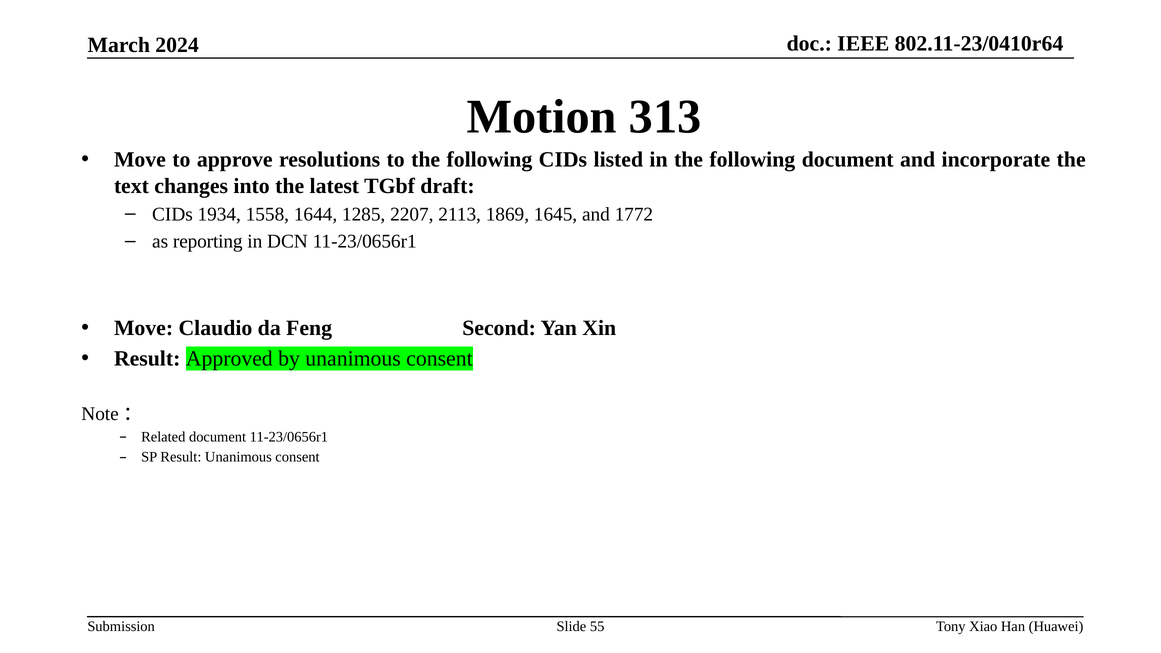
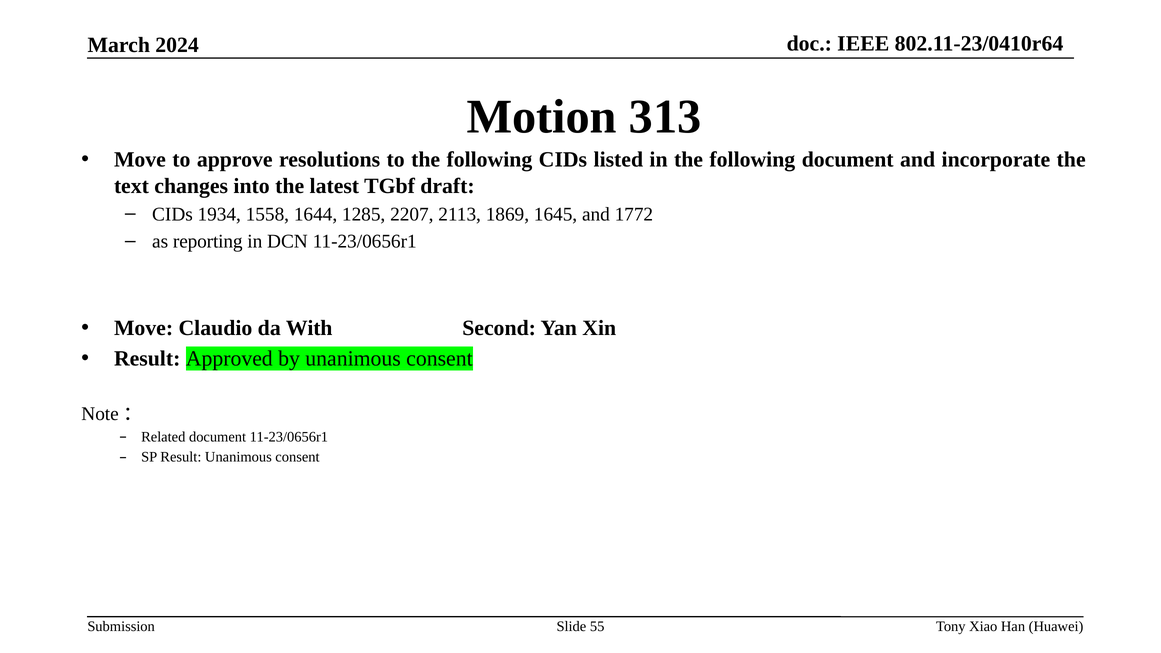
Feng: Feng -> With
